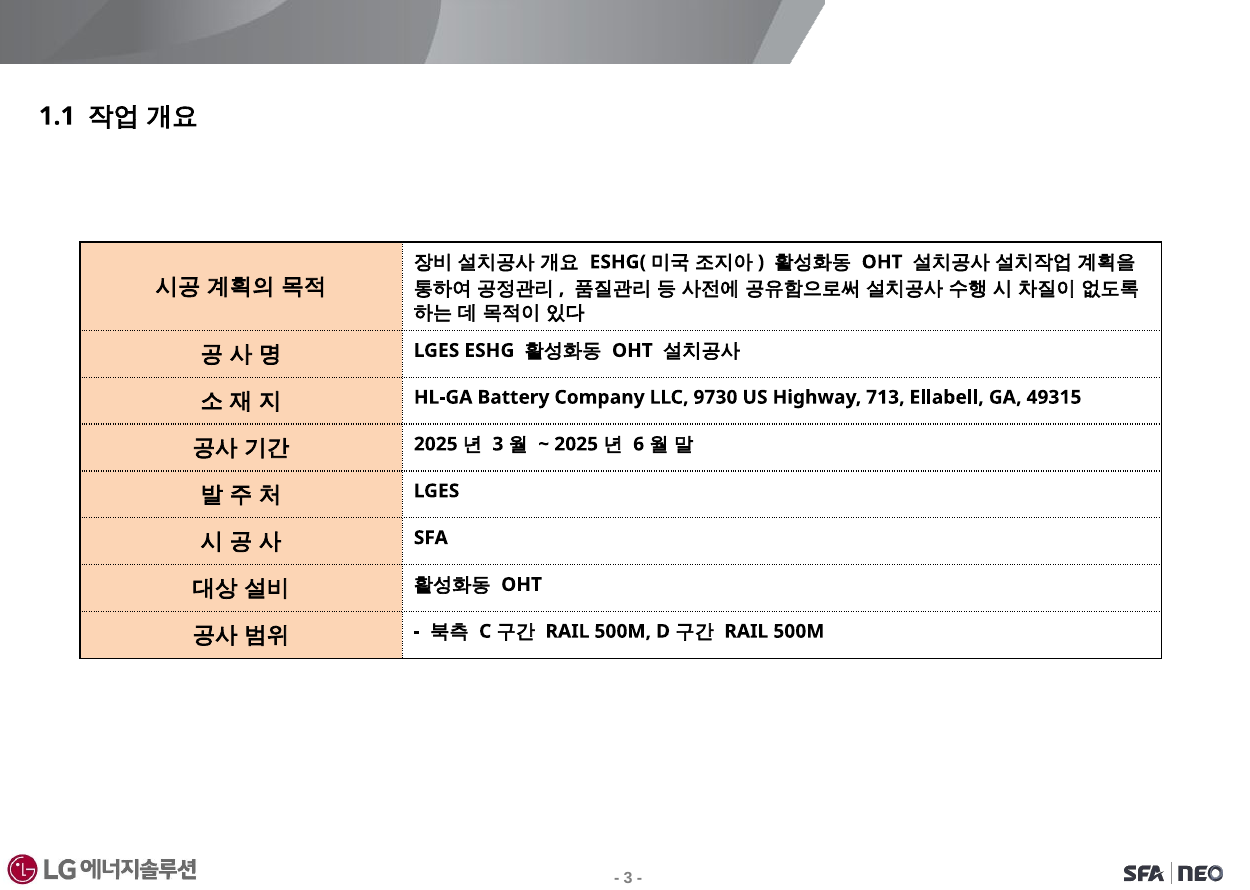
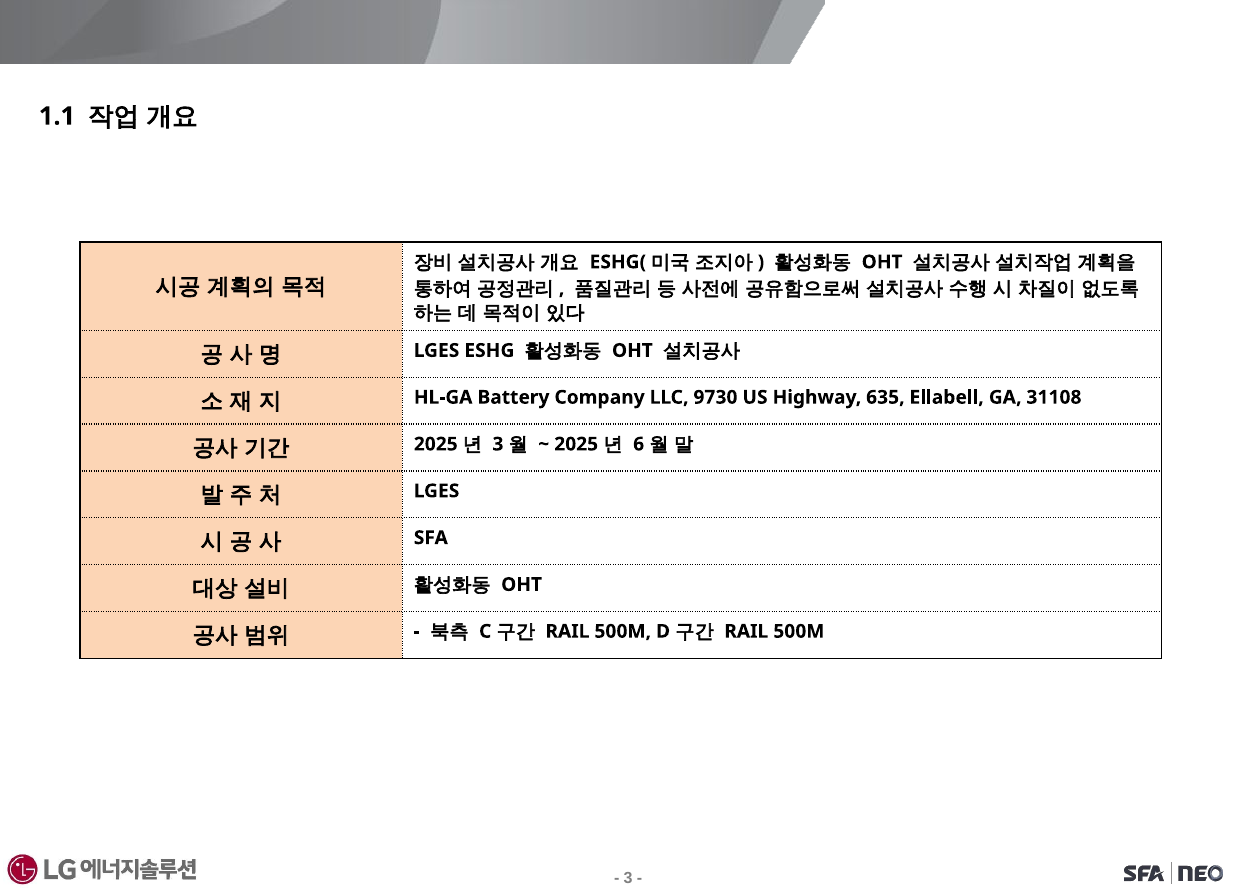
713: 713 -> 635
49315: 49315 -> 31108
